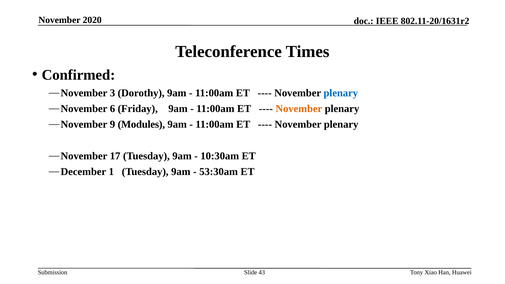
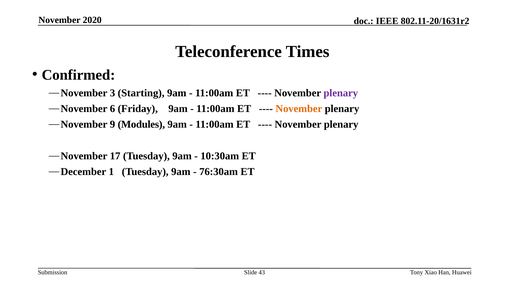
Dorothy: Dorothy -> Starting
plenary at (341, 93) colour: blue -> purple
53:30am: 53:30am -> 76:30am
